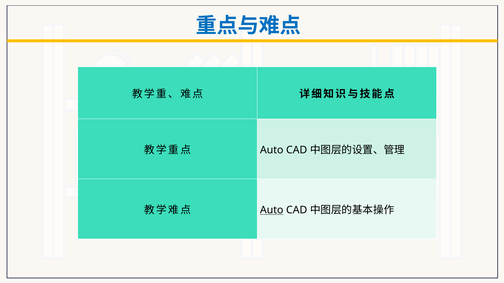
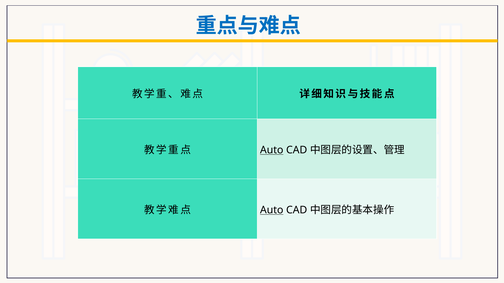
Auto at (272, 150) underline: none -> present
